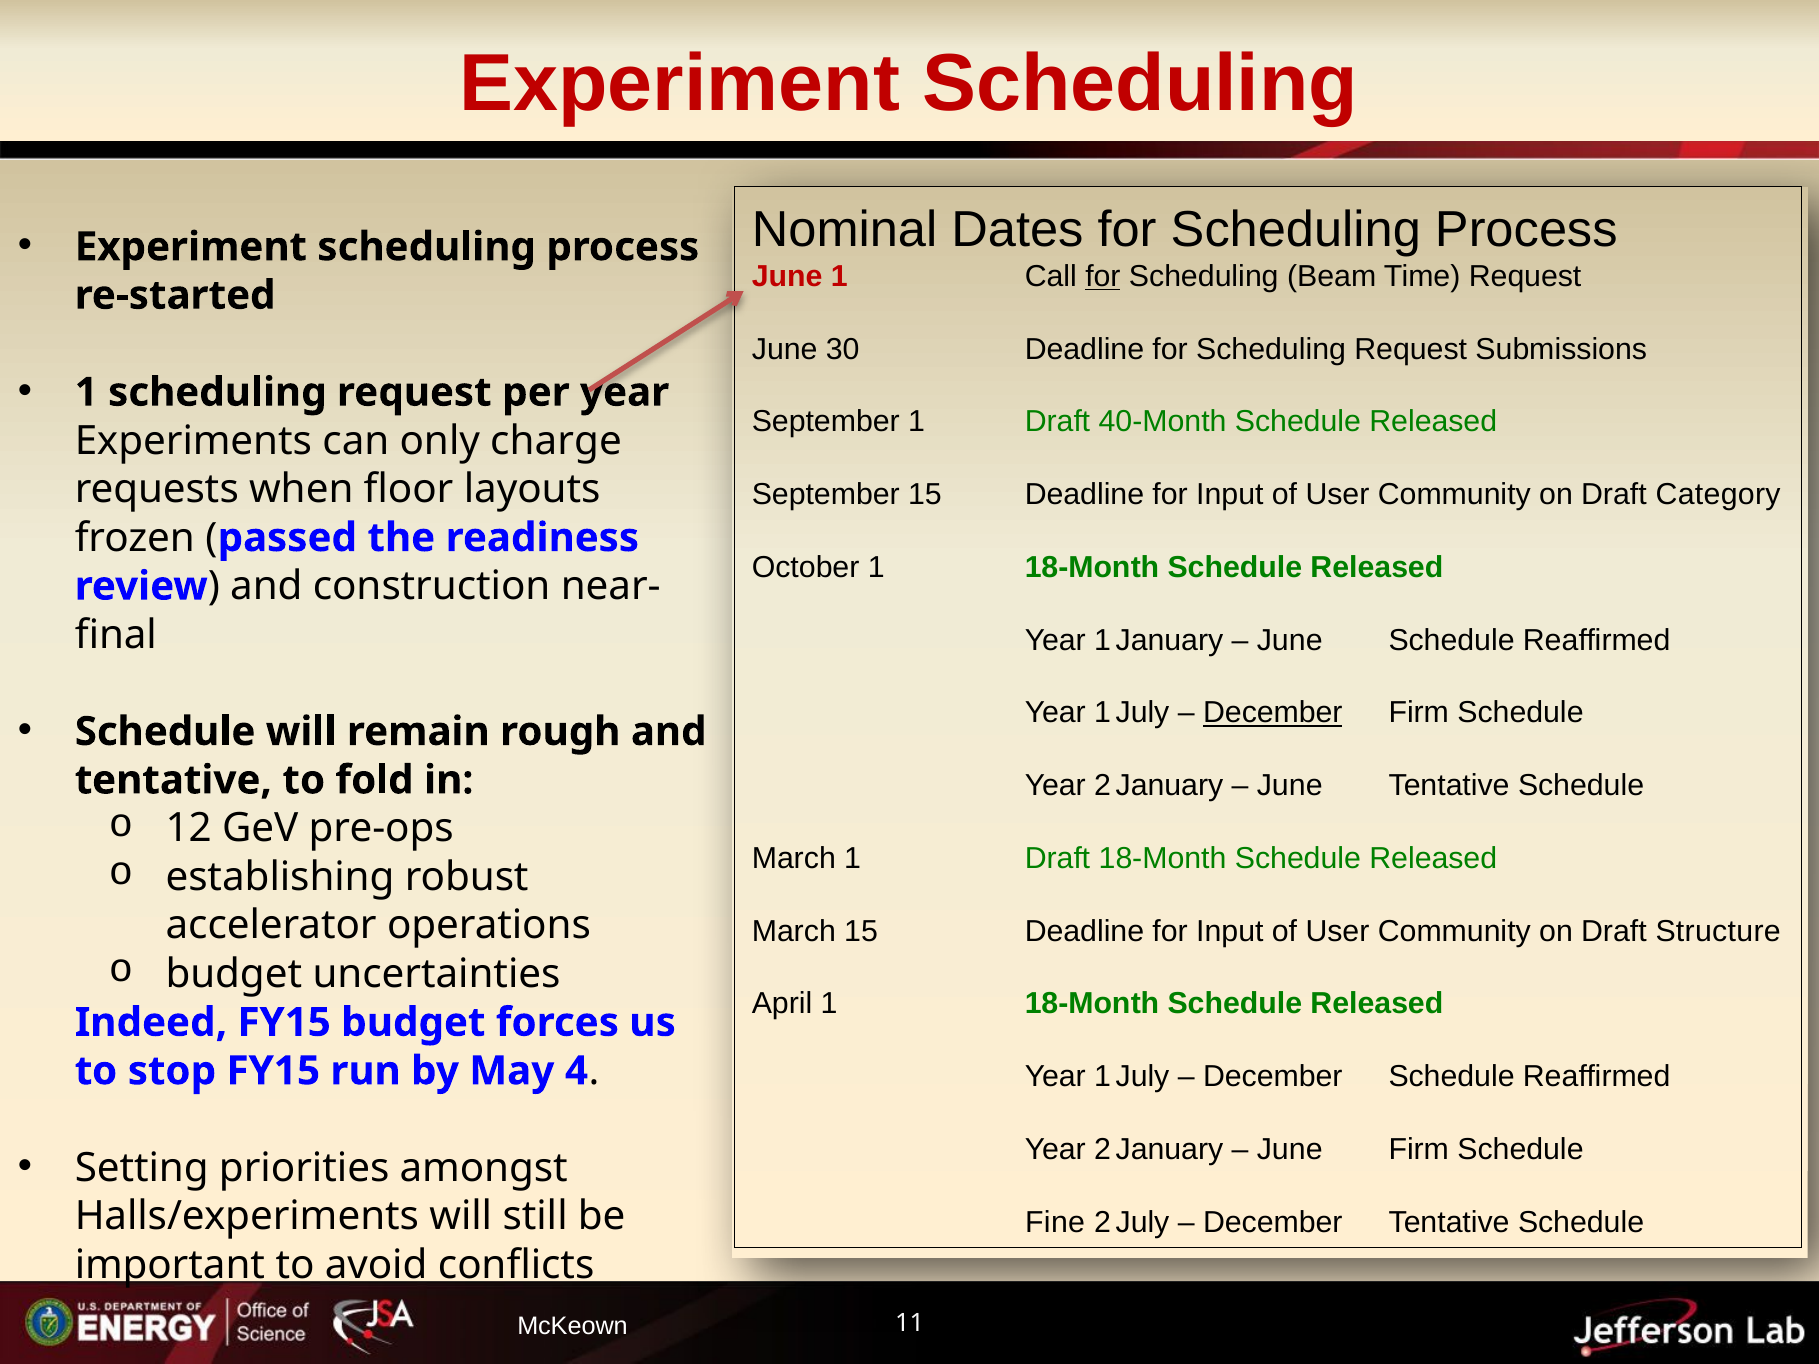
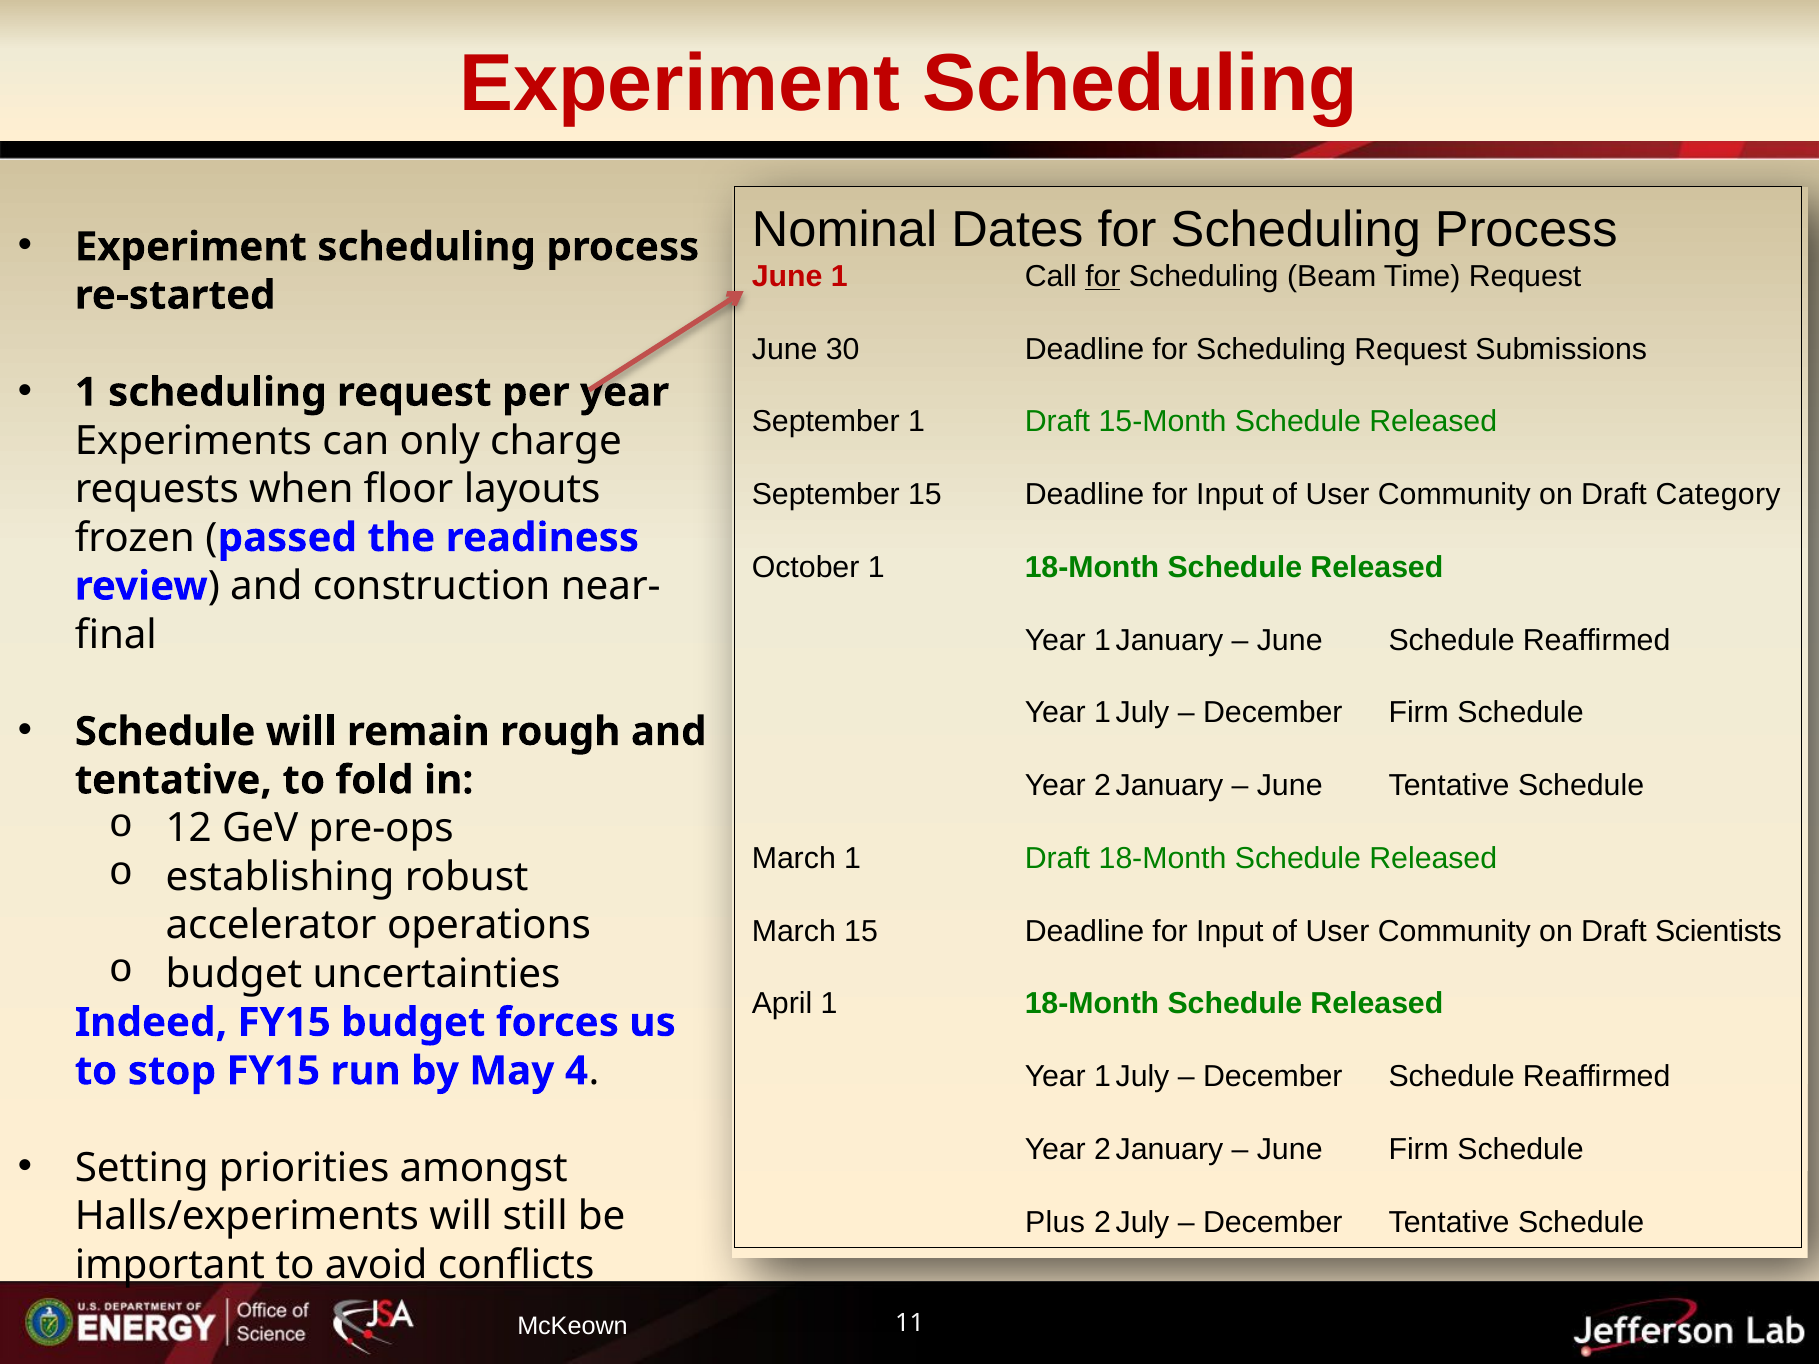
40-Month: 40-Month -> 15-Month
December at (1273, 713) underline: present -> none
Structure: Structure -> Scientists
Fine: Fine -> Plus
